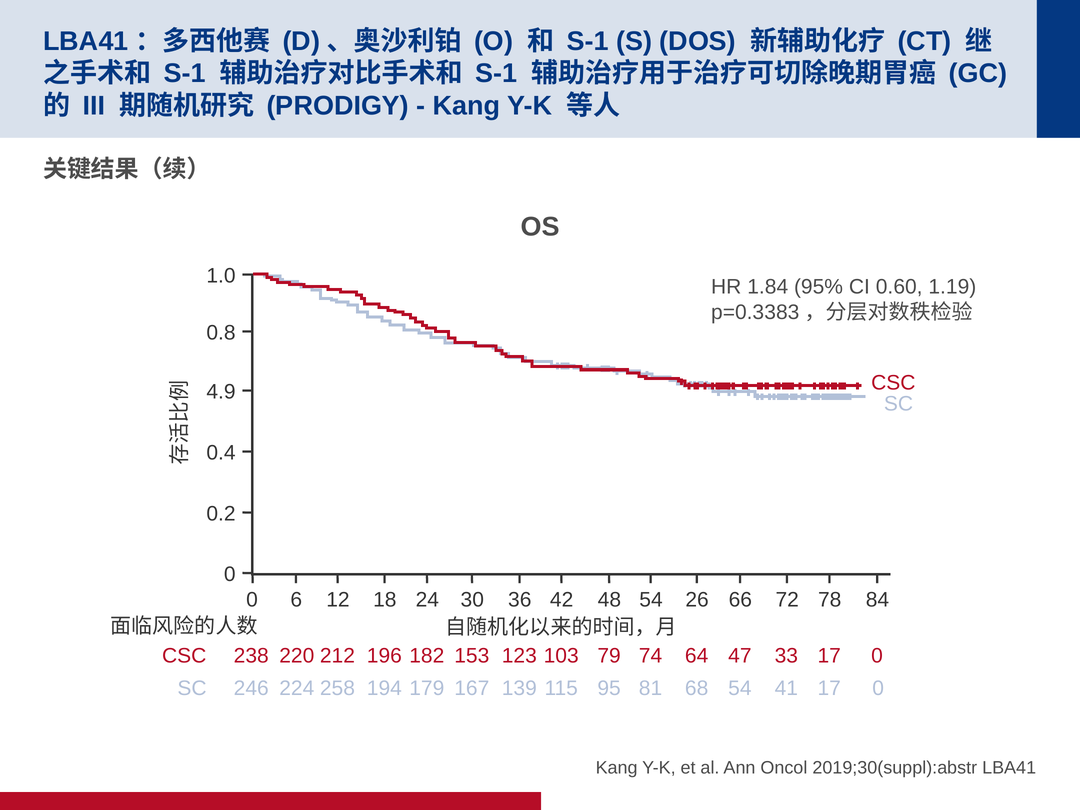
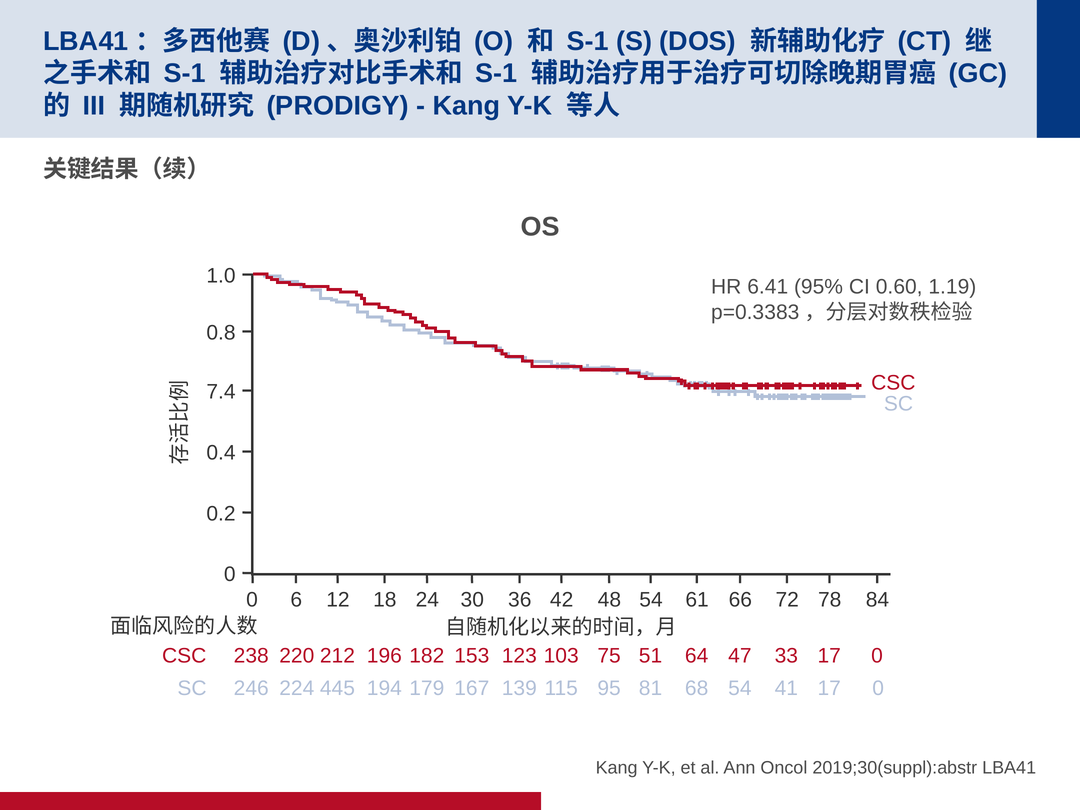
1.84: 1.84 -> 6.41
4.9: 4.9 -> 7.4
26: 26 -> 61
79: 79 -> 75
74: 74 -> 51
258: 258 -> 445
